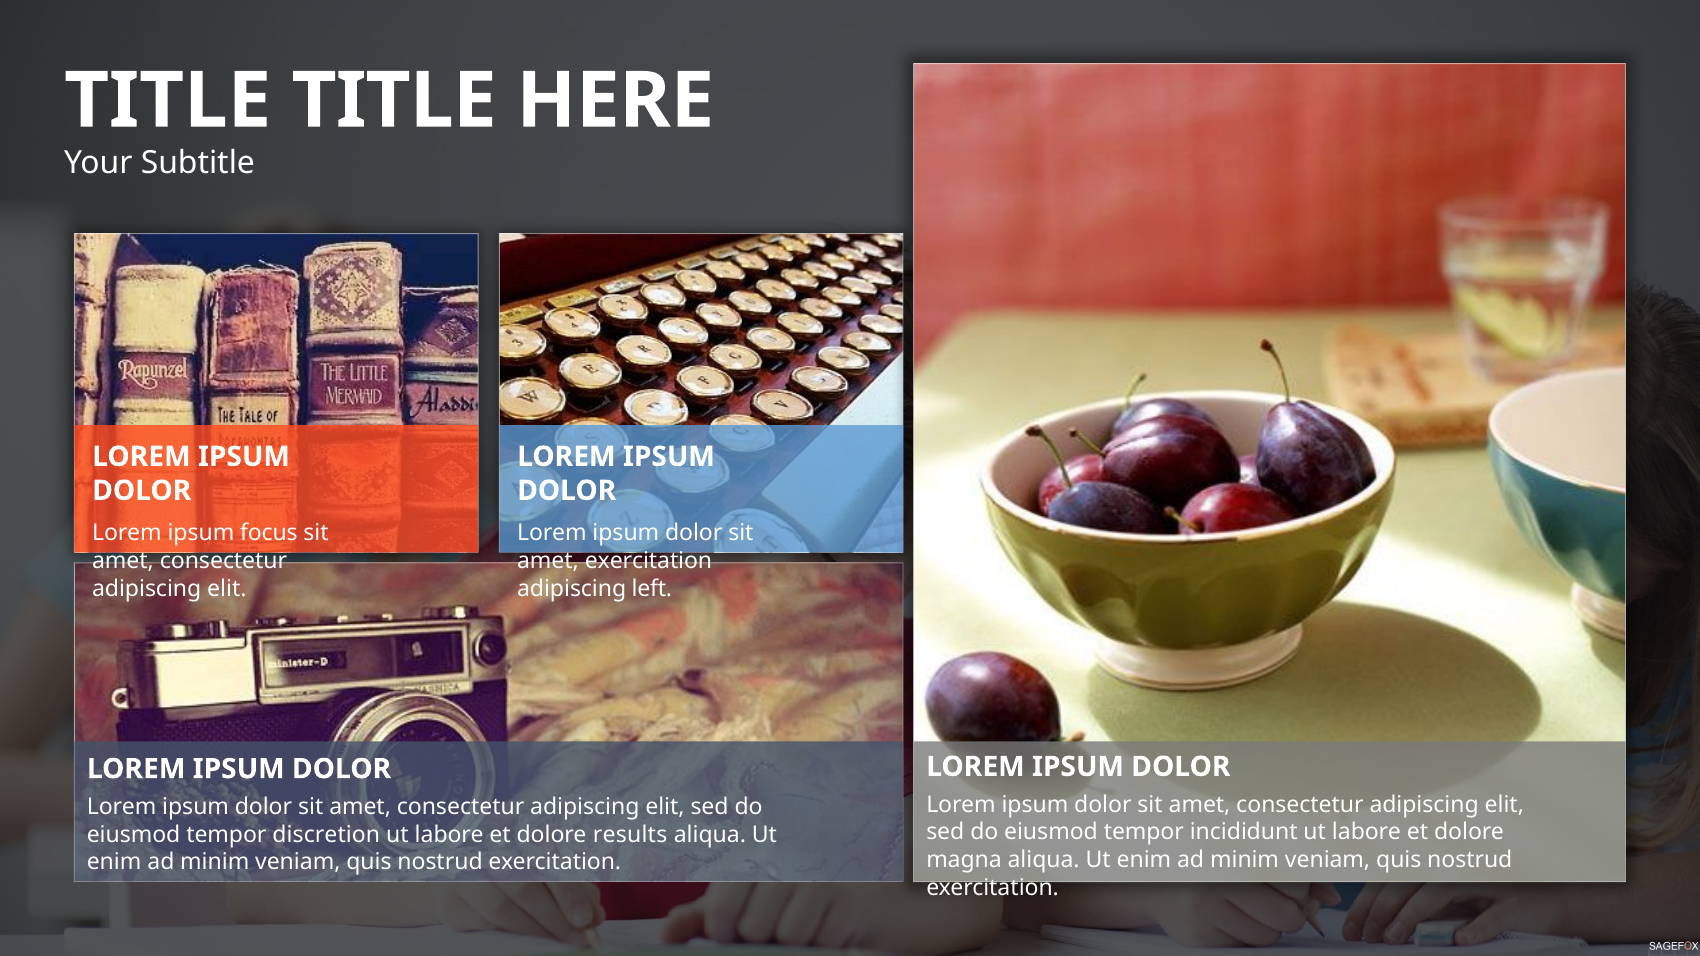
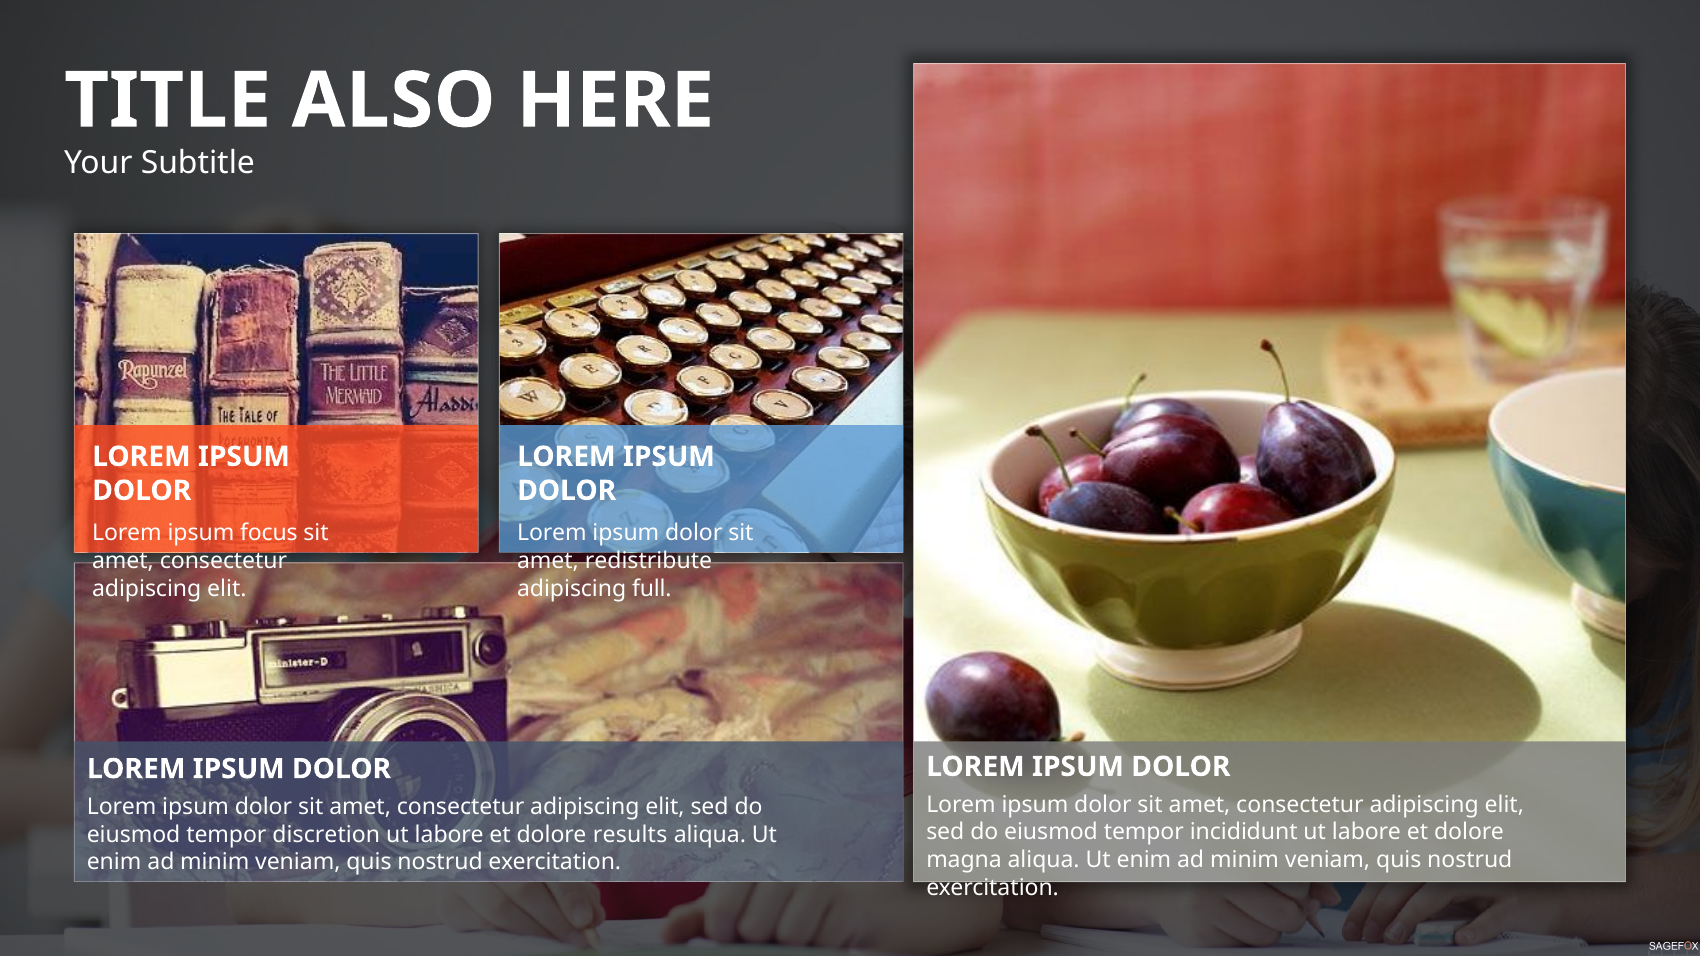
TITLE at (394, 101): TITLE -> ALSO
amet exercitation: exercitation -> redistribute
left: left -> full
